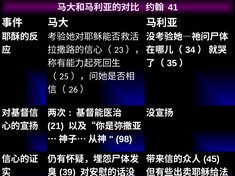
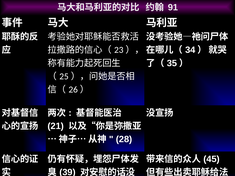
41: 41 -> 91
98: 98 -> 28
